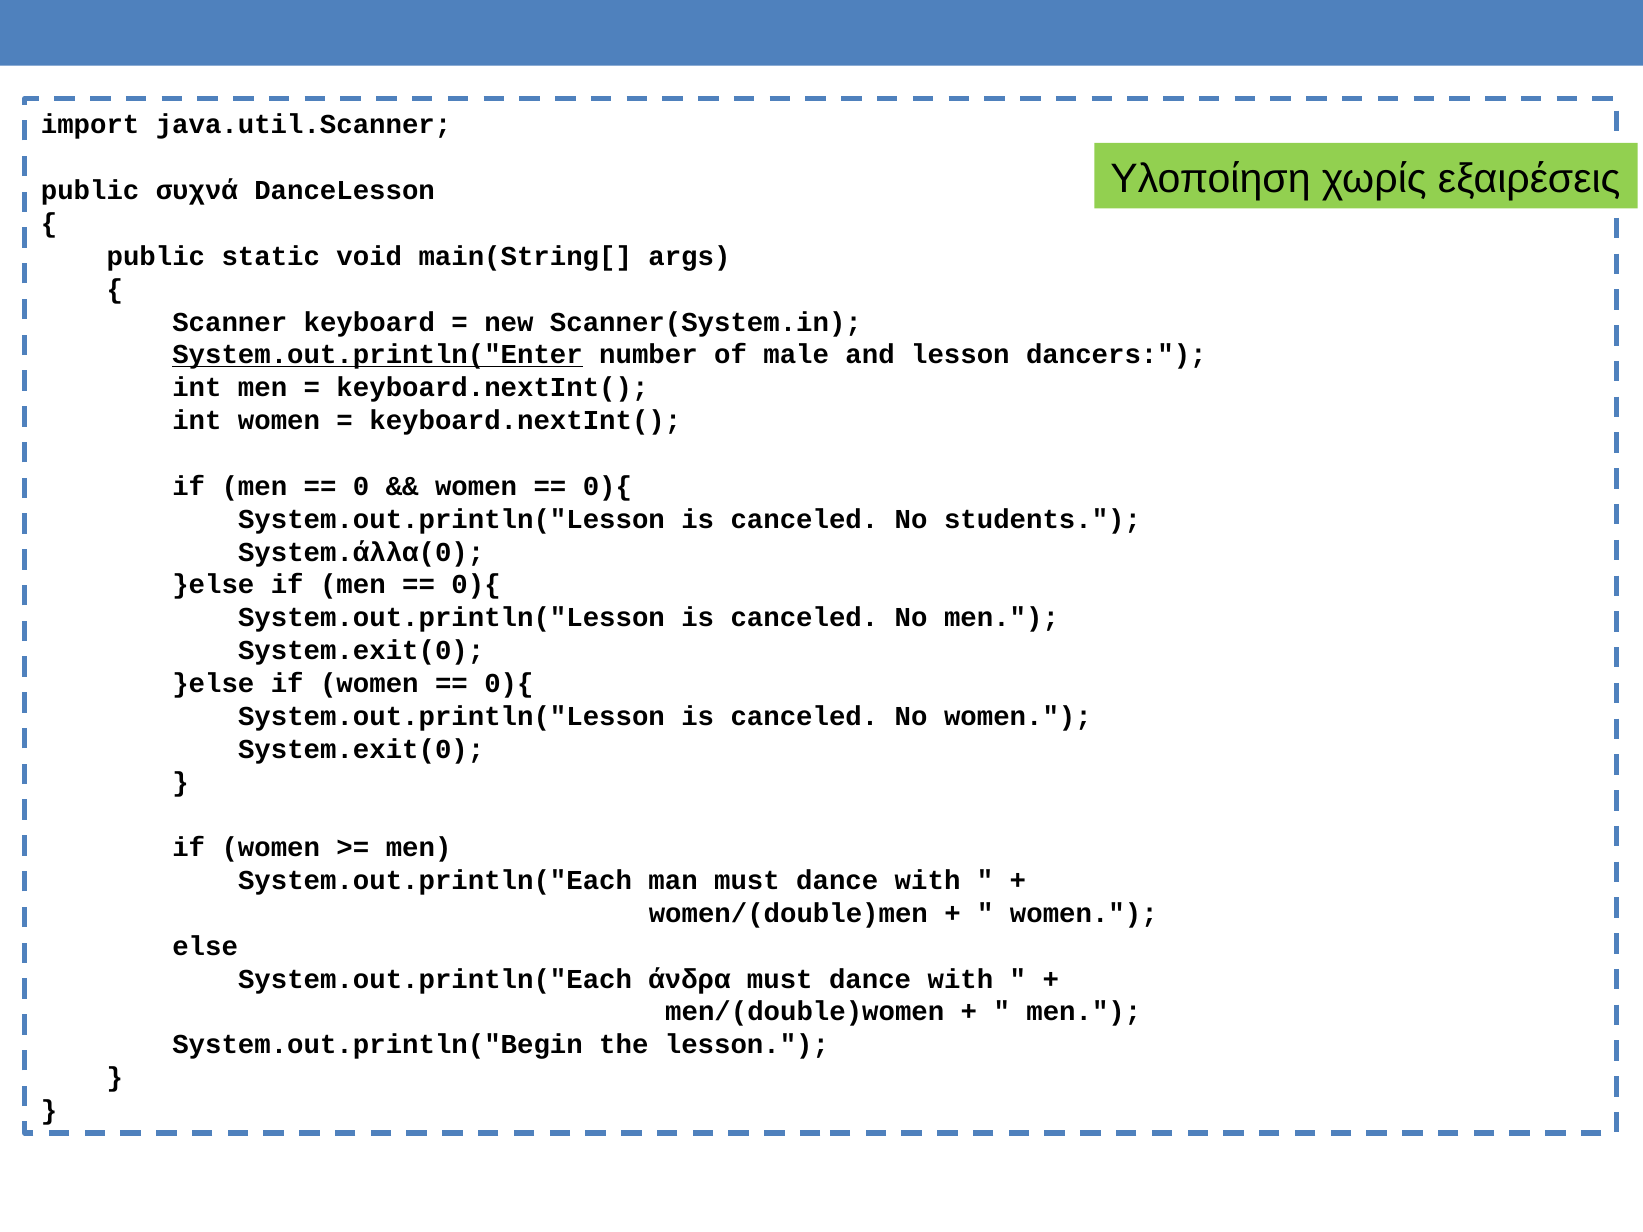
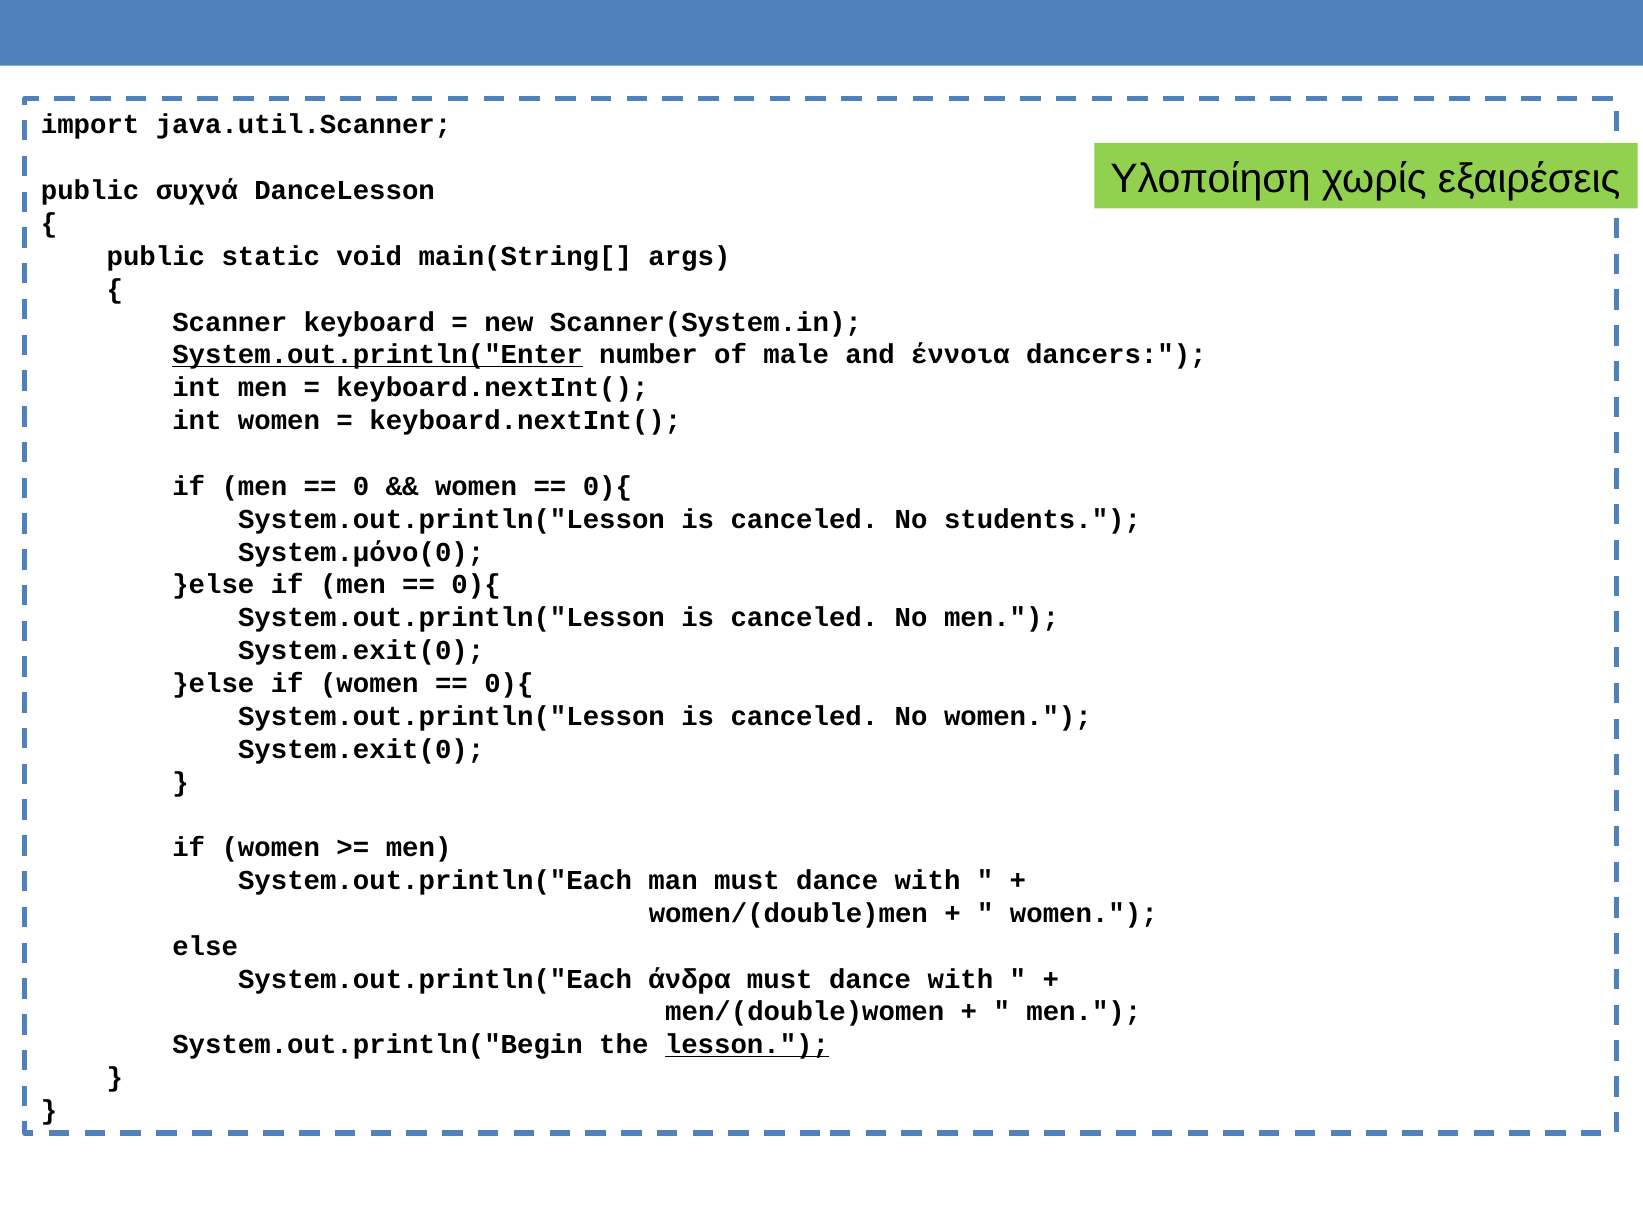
and lesson: lesson -> έννοια
System.άλλα(0: System.άλλα(0 -> System.μόνο(0
lesson at (747, 1045) underline: none -> present
